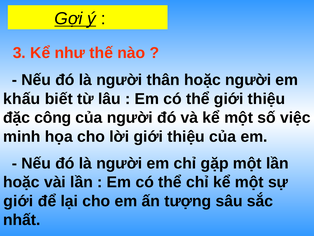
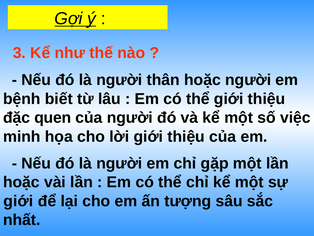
khấu: khấu -> bệnh
công: công -> quen
